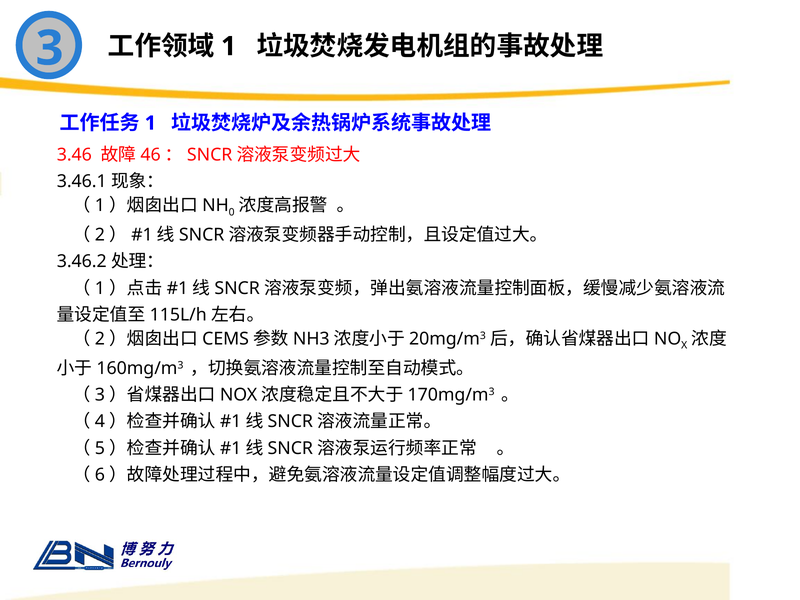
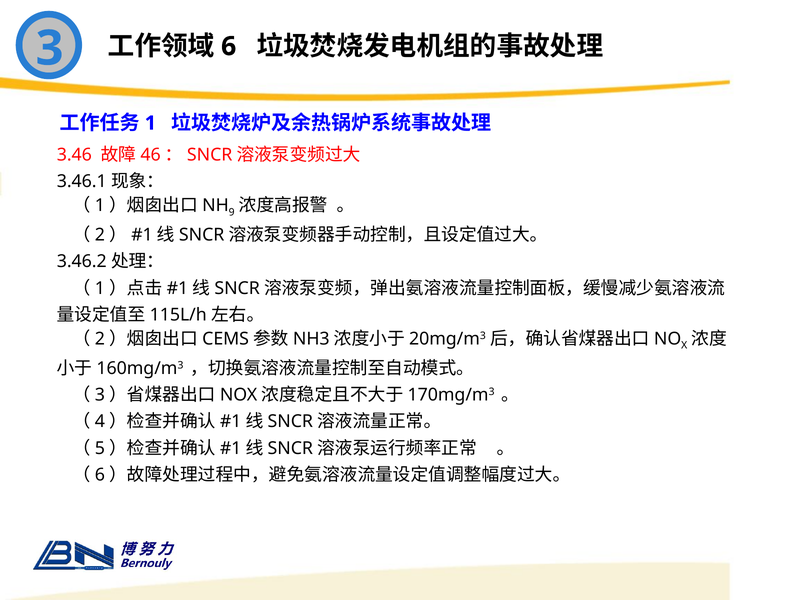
1 at (229, 46): 1 -> 6
0: 0 -> 9
